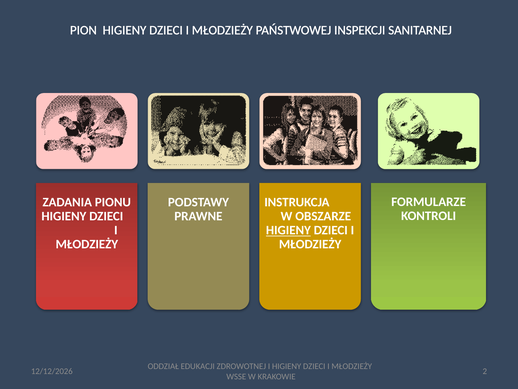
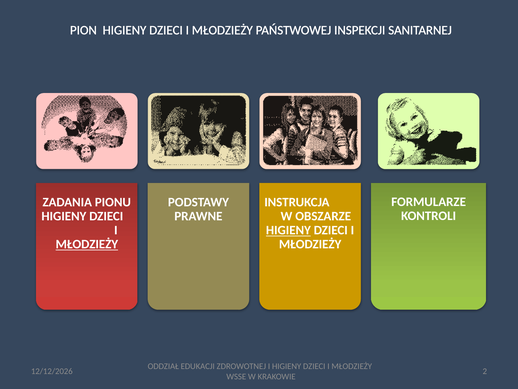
MŁODZIEŻY at (87, 244) underline: none -> present
